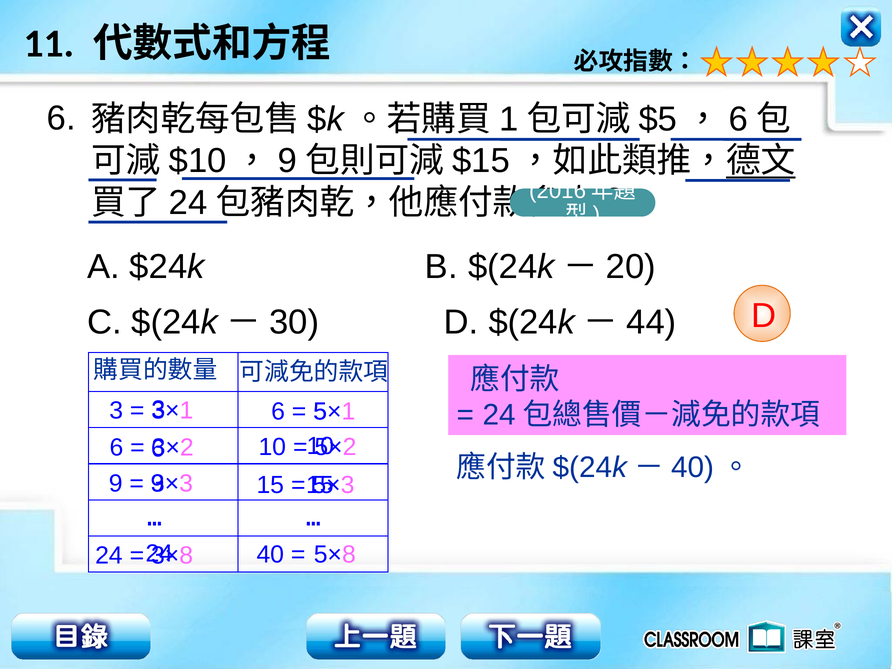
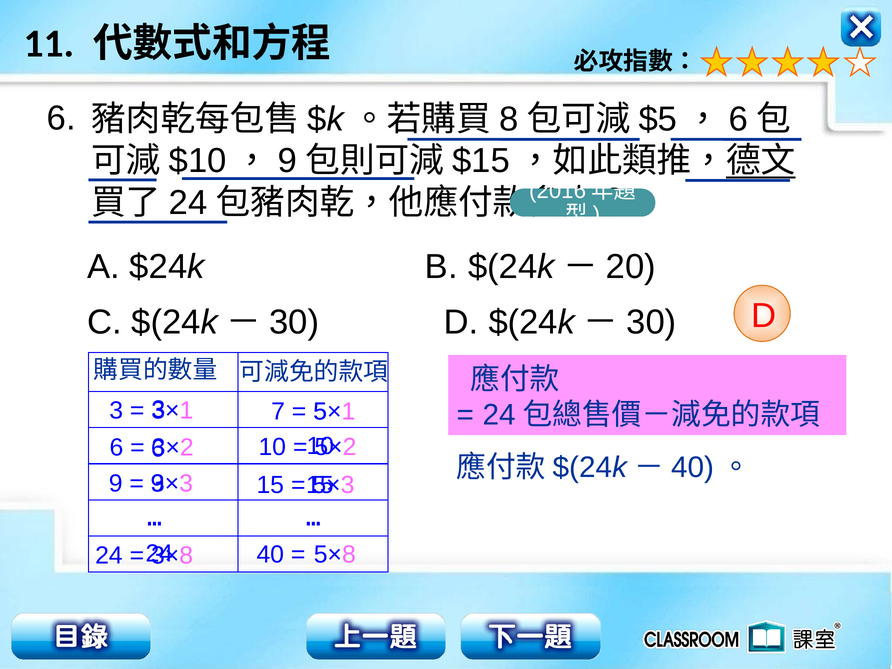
1: 1 -> 8
44 at (651, 323): 44 -> 30
6 at (278, 412): 6 -> 7
